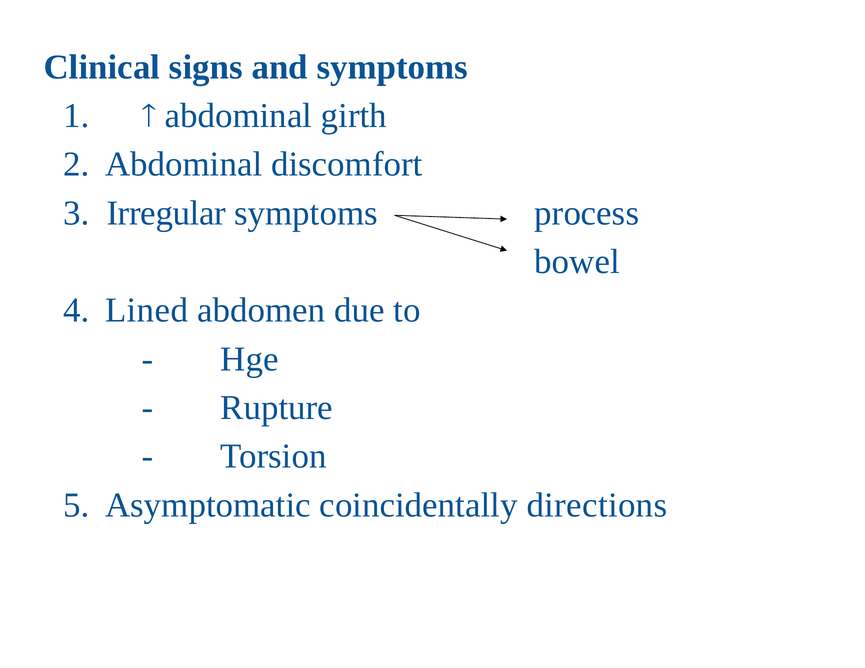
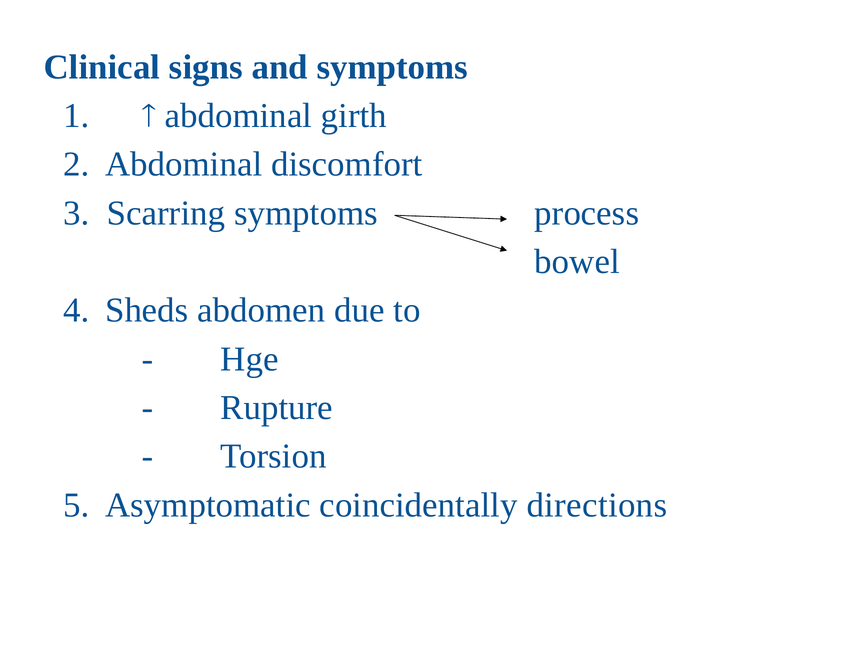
Irregular: Irregular -> Scarring
Lined: Lined -> Sheds
